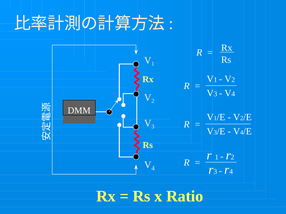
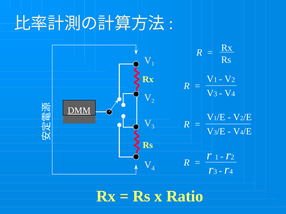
DMM underline: none -> present
